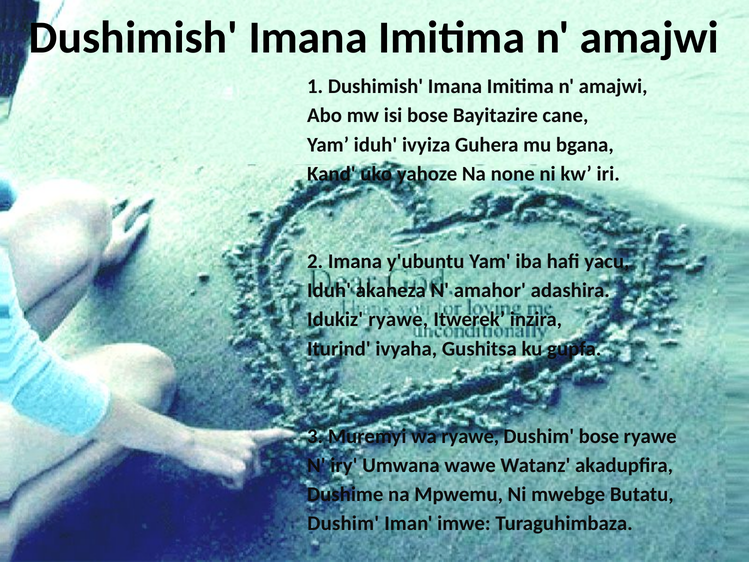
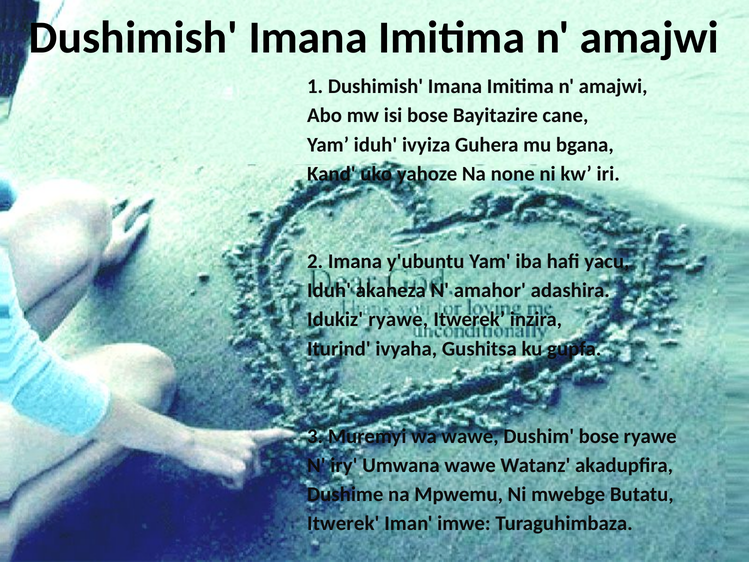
wa ryawe: ryawe -> wawe
Dushim at (343, 523): Dushim -> Itwerek
